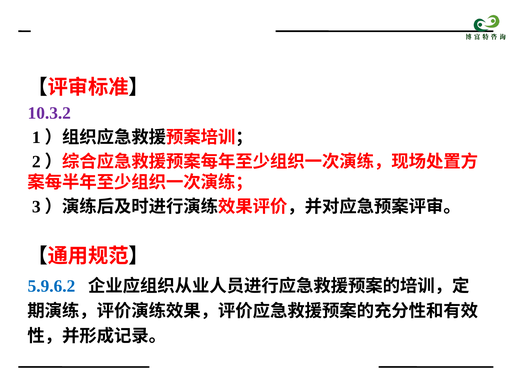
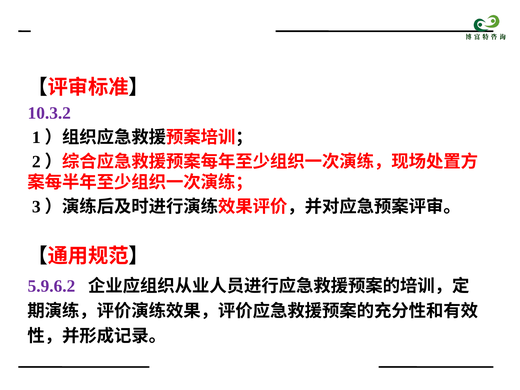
5.9.6.2 colour: blue -> purple
